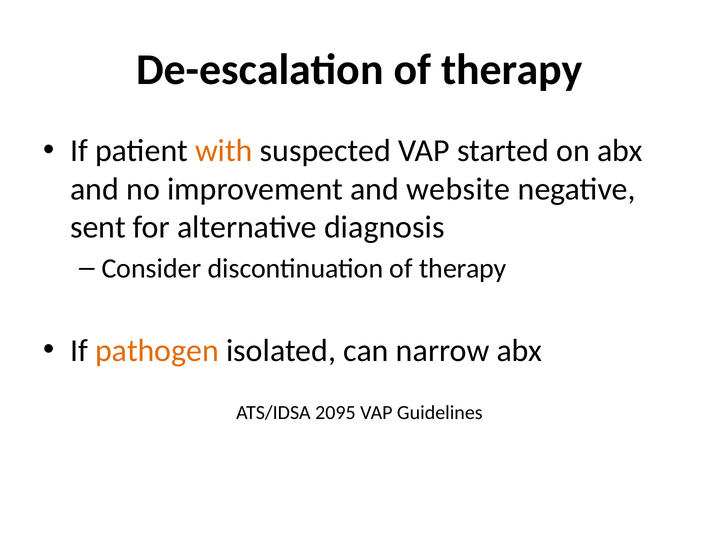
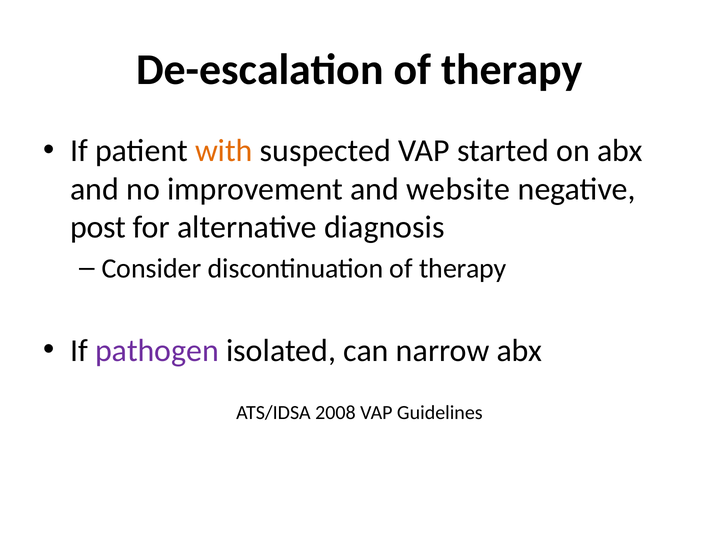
sent: sent -> post
pathogen colour: orange -> purple
2095: 2095 -> 2008
